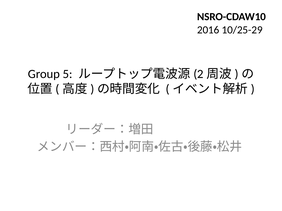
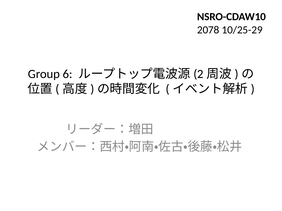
2016: 2016 -> 2078
5: 5 -> 6
